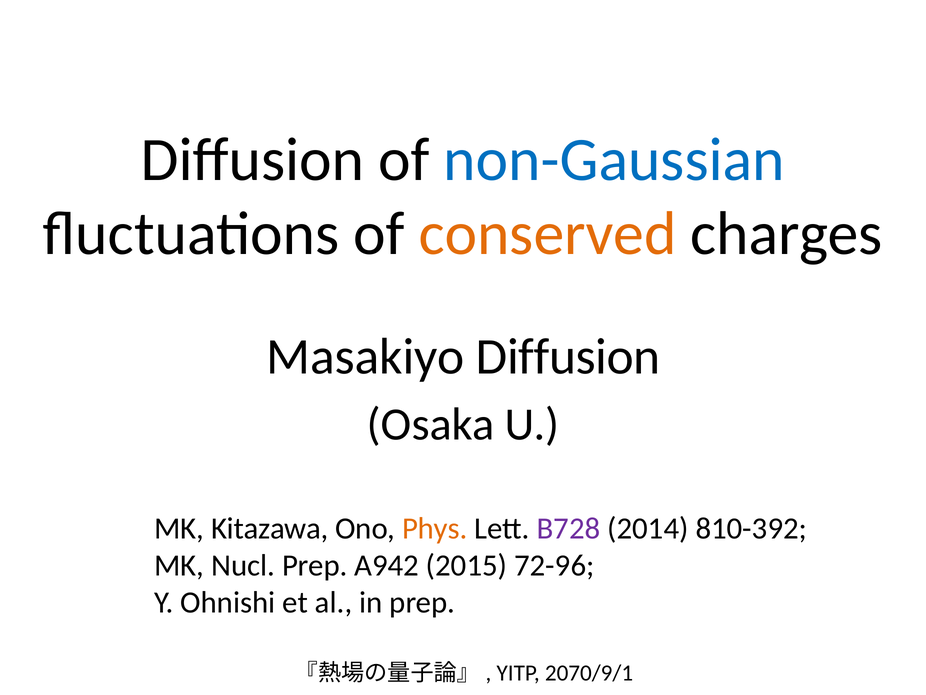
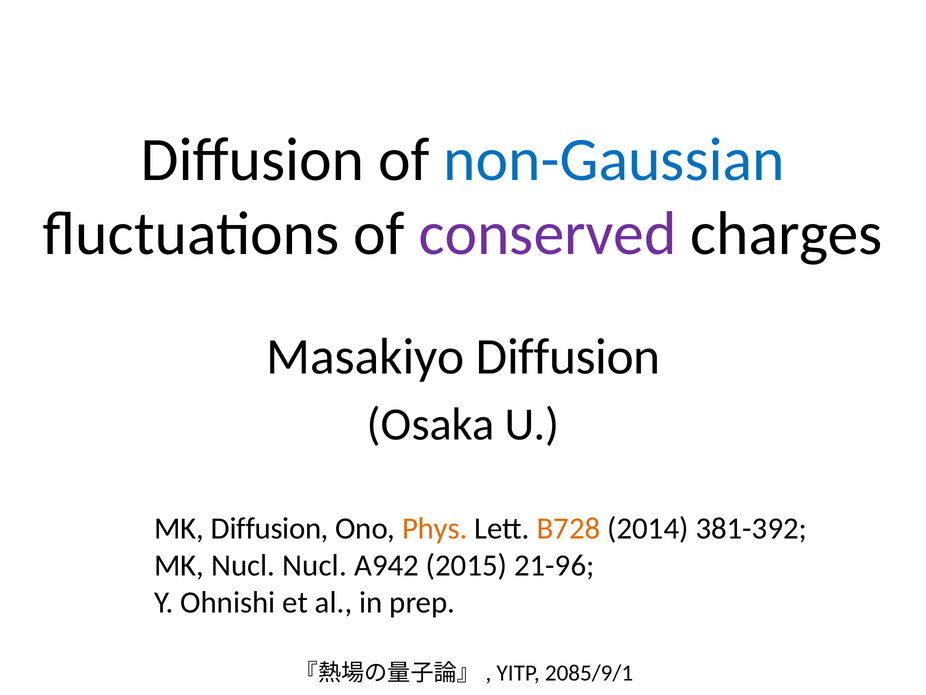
conserved colour: orange -> purple
MK Kitazawa: Kitazawa -> Diffusion
B728 colour: purple -> orange
810-392: 810-392 -> 381-392
Nucl Prep: Prep -> Nucl
72-96: 72-96 -> 21-96
2070/9/1: 2070/9/1 -> 2085/9/1
